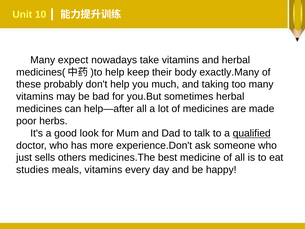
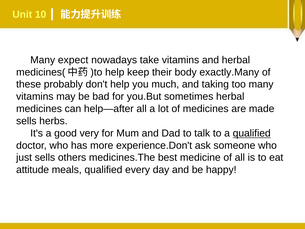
poor at (26, 121): poor -> sells
look: look -> very
studies: studies -> attitude
meals vitamins: vitamins -> qualified
